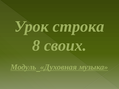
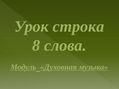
своих: своих -> слова
